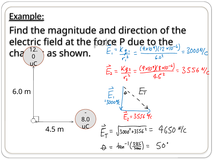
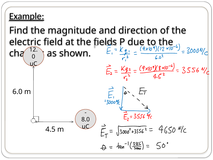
force: force -> fields
